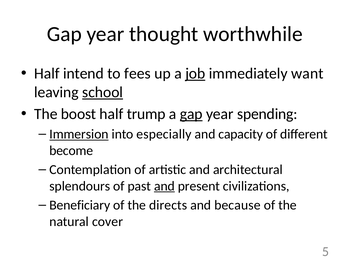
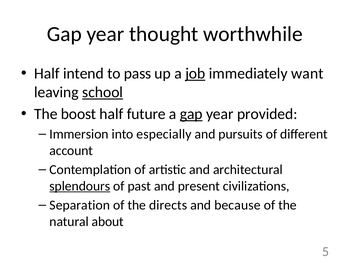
fees: fees -> pass
trump: trump -> future
spending: spending -> provided
Immersion underline: present -> none
capacity: capacity -> pursuits
become: become -> account
splendours underline: none -> present
and at (164, 186) underline: present -> none
Beneficiary: Beneficiary -> Separation
cover: cover -> about
